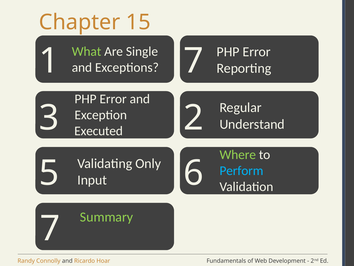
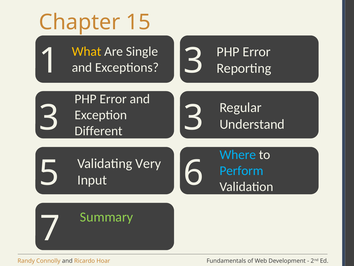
What colour: light green -> yellow
1 7: 7 -> 3
2 at (194, 118): 2 -> 3
Executed: Executed -> Different
Where colour: light green -> light blue
Only: Only -> Very
